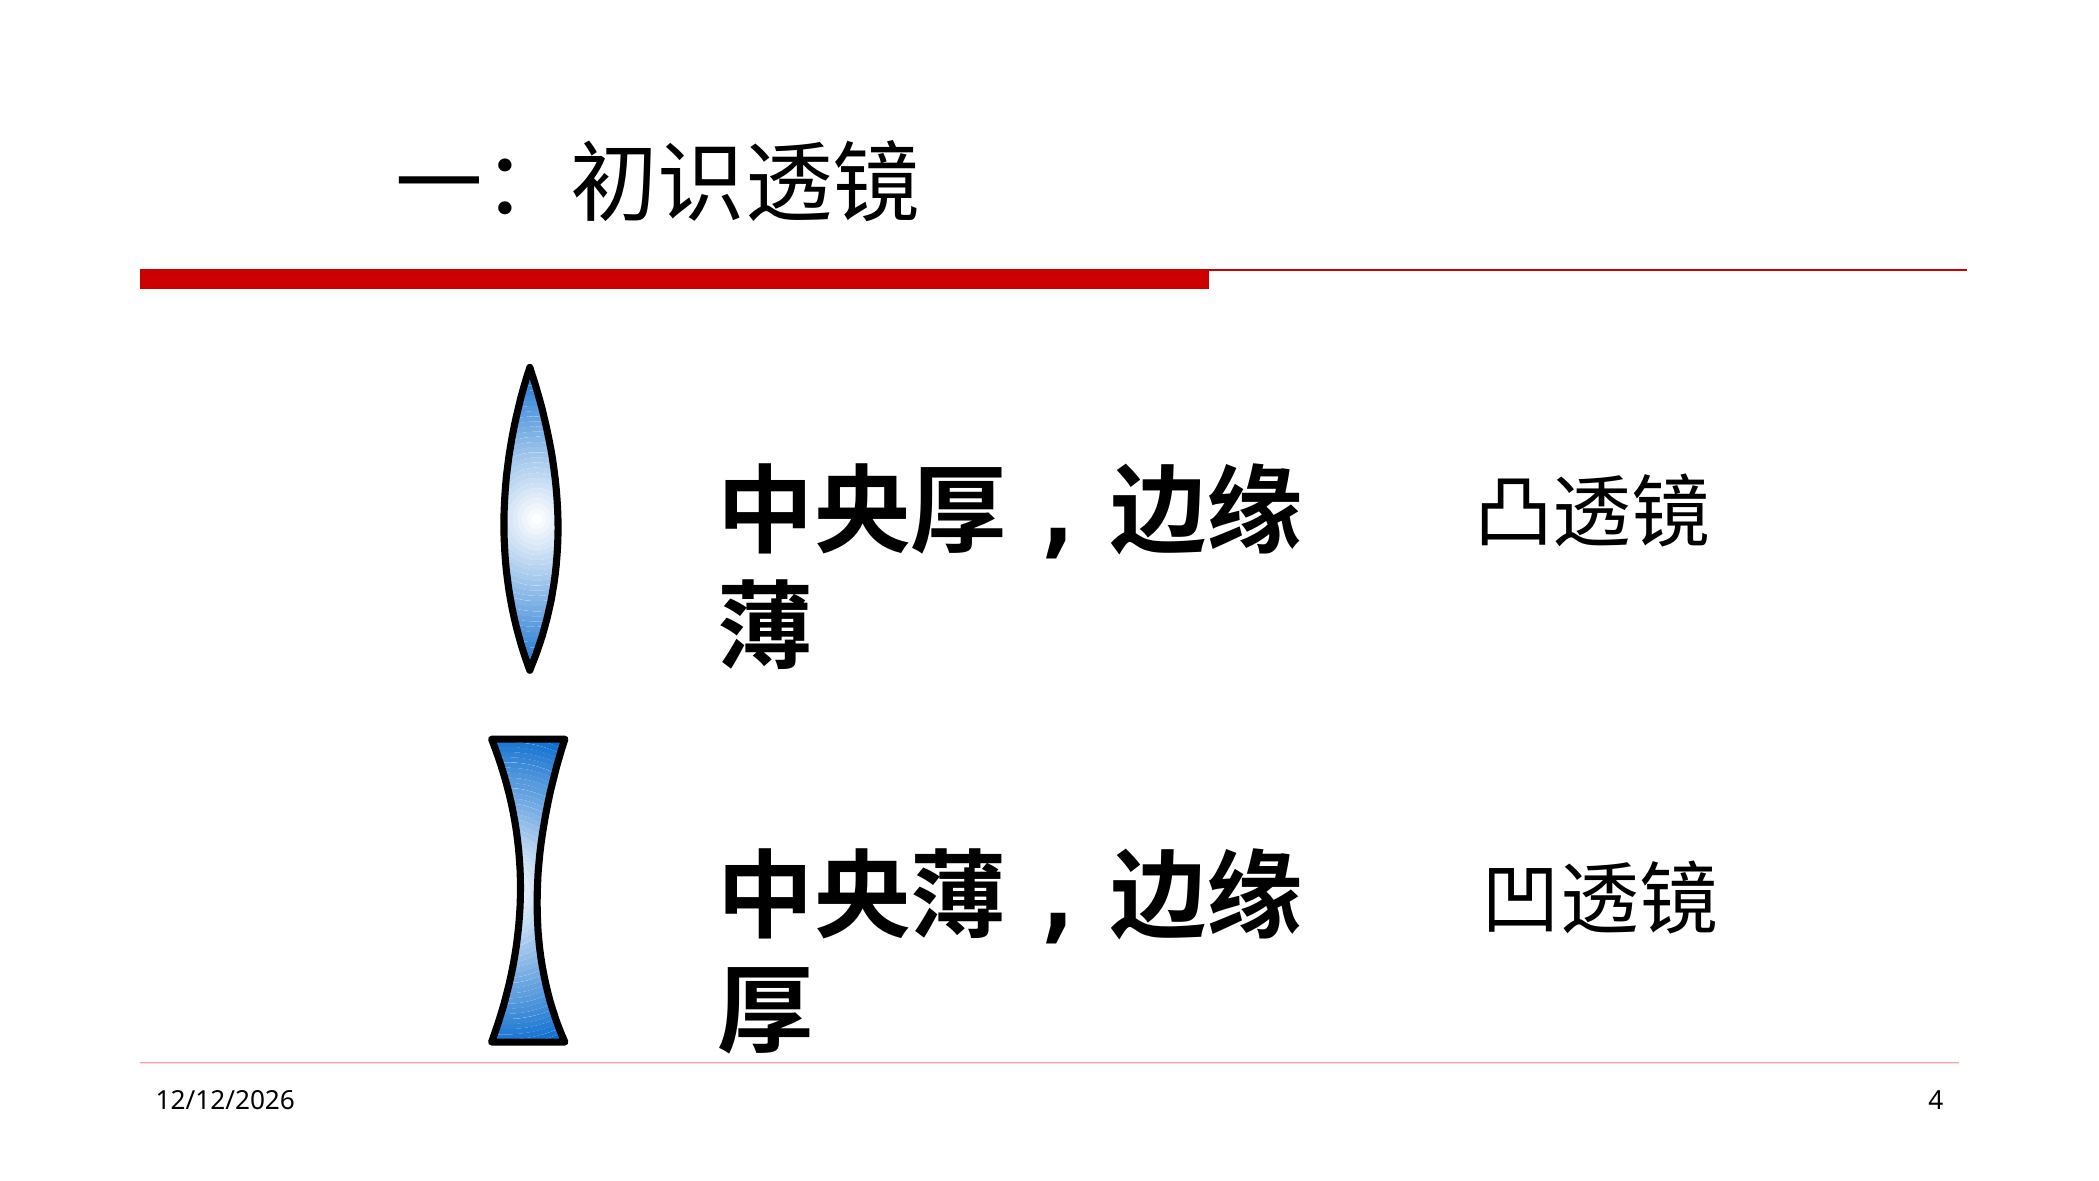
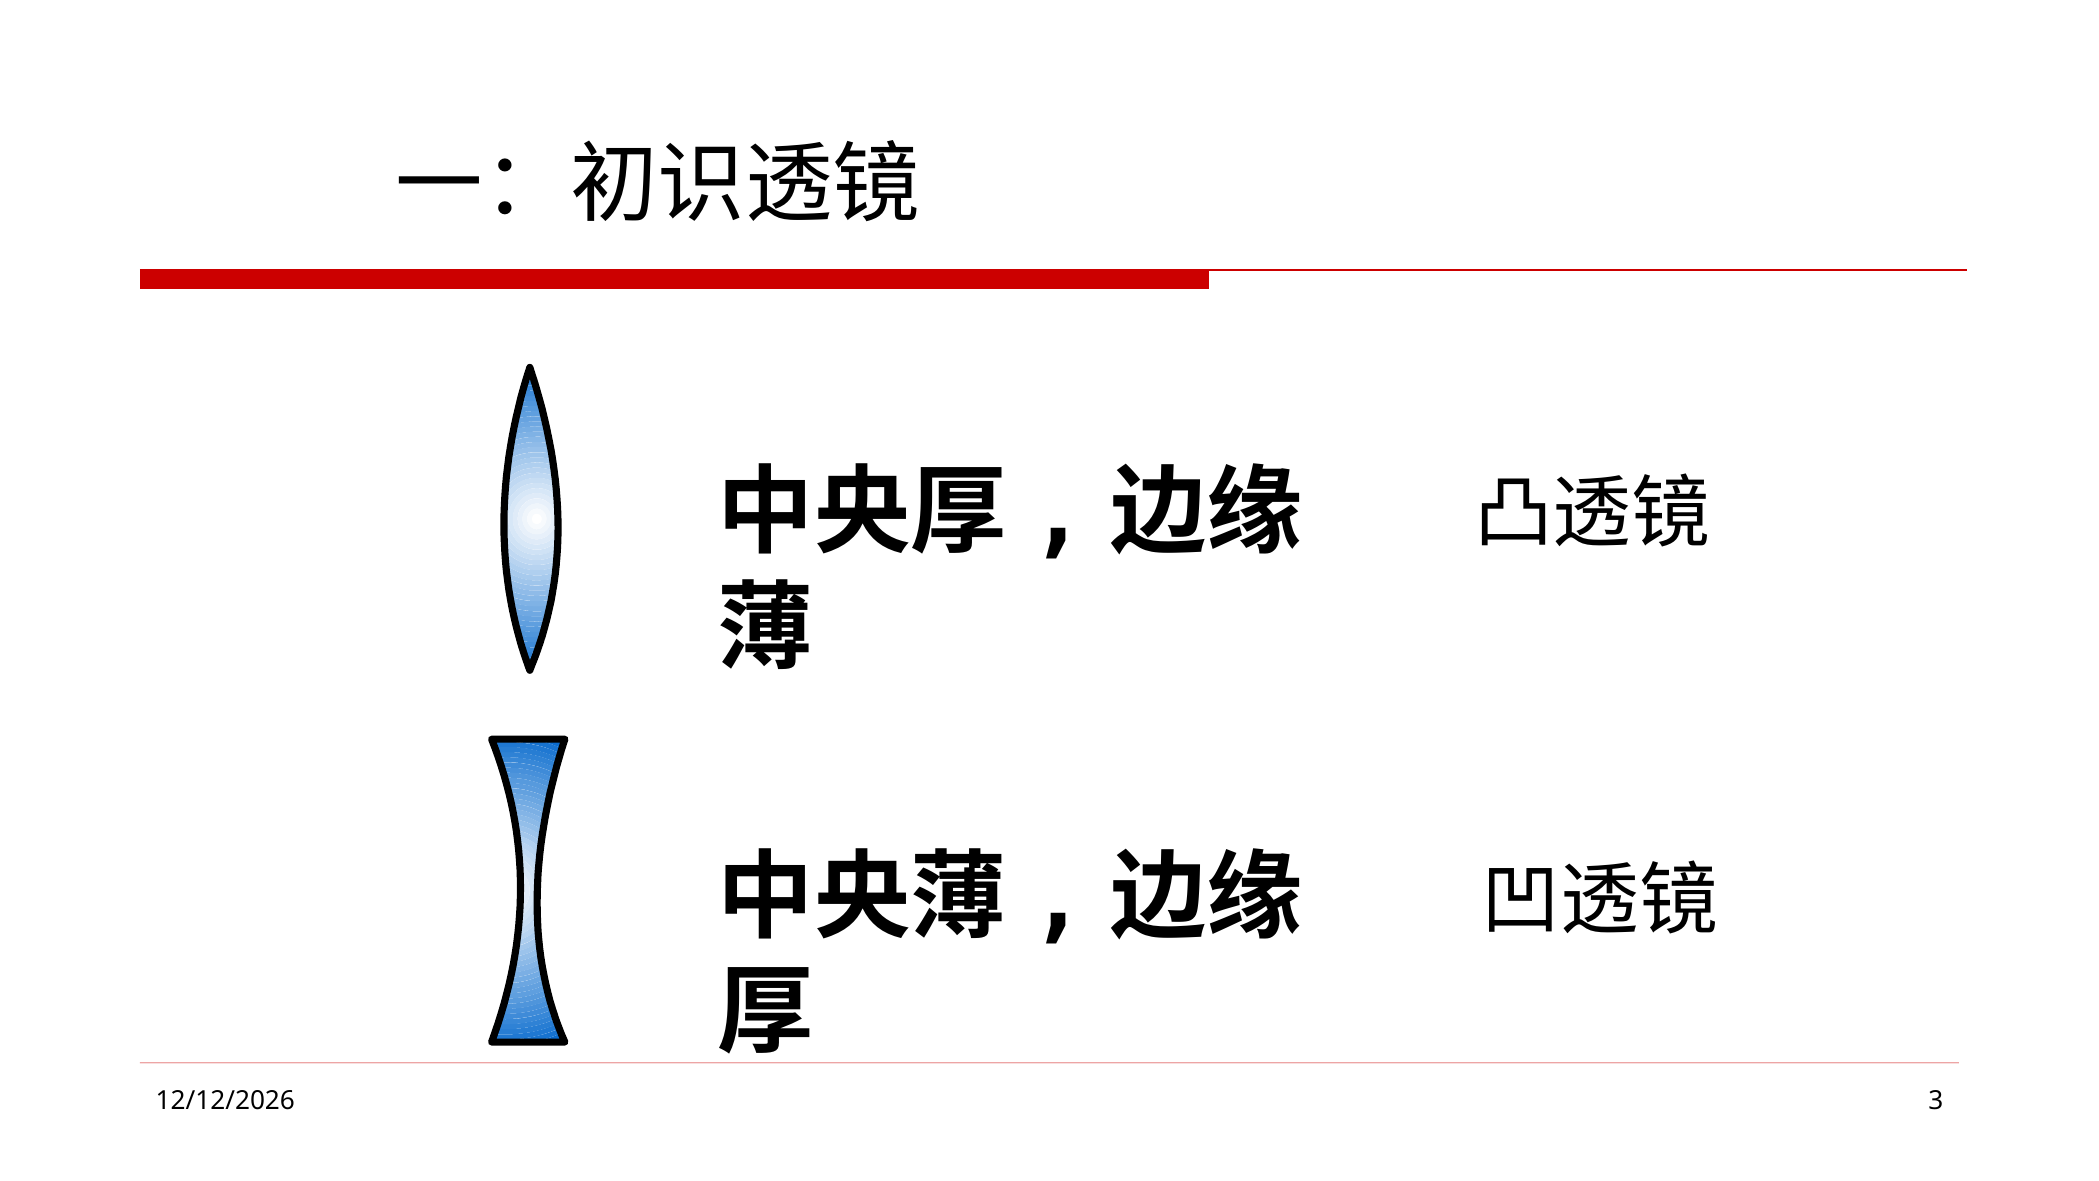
4: 4 -> 3
